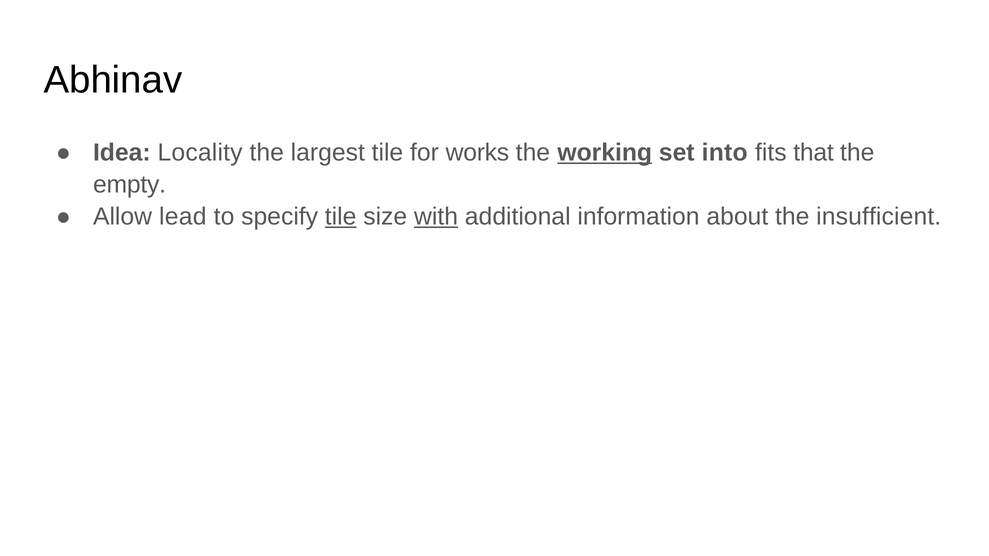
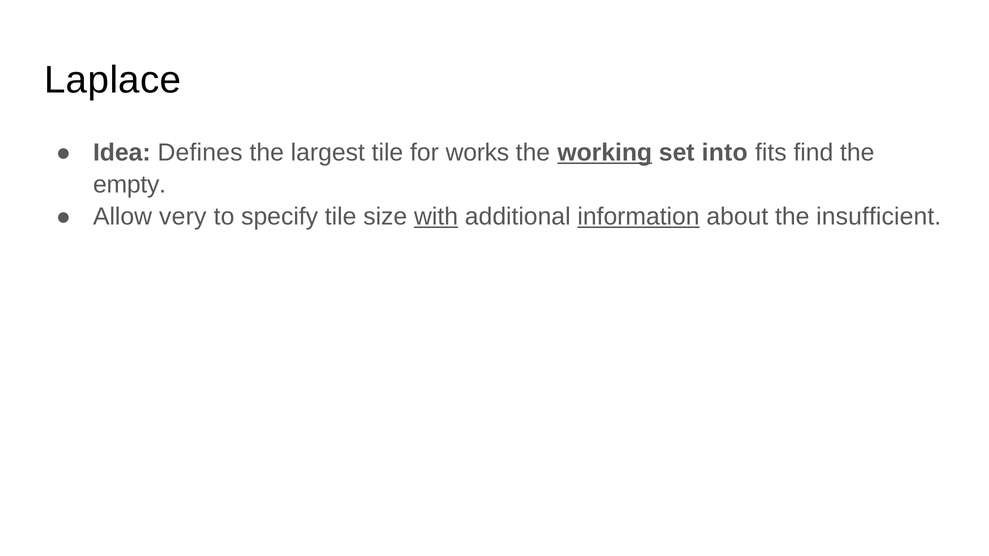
Abhinav: Abhinav -> Laplace
Locality: Locality -> Defines
that: that -> find
lead: lead -> very
tile at (341, 217) underline: present -> none
information underline: none -> present
